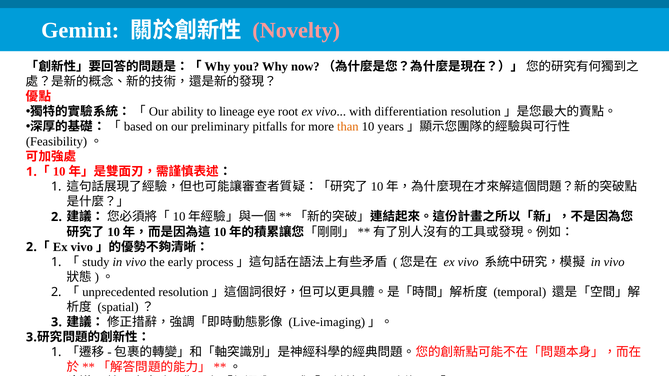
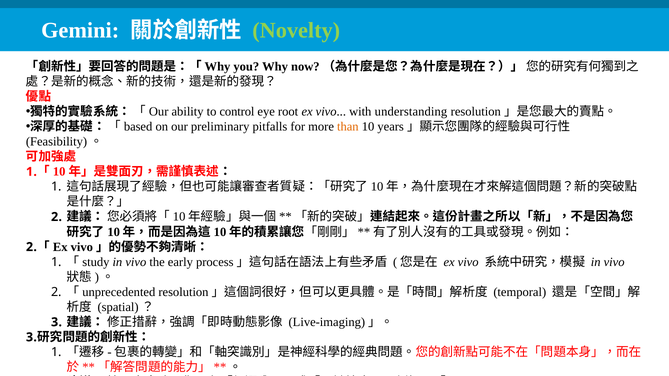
Novelty colour: pink -> light green
lineage: lineage -> control
differentiation: differentiation -> understanding
